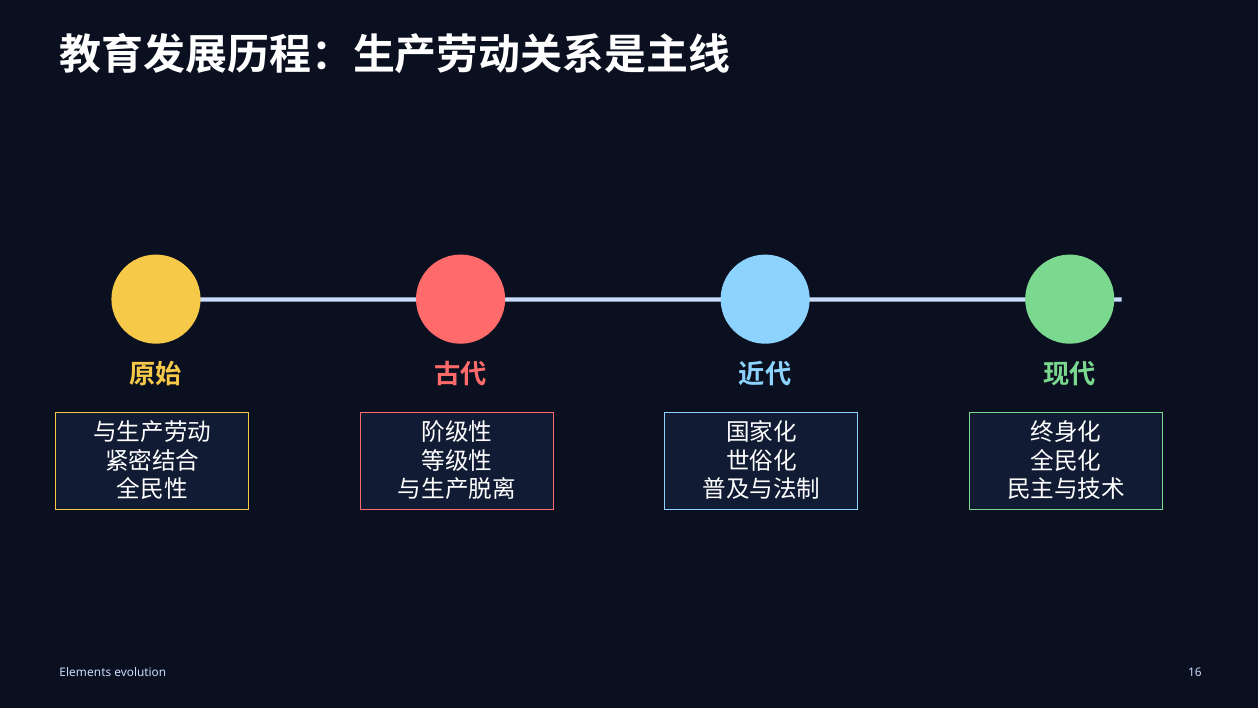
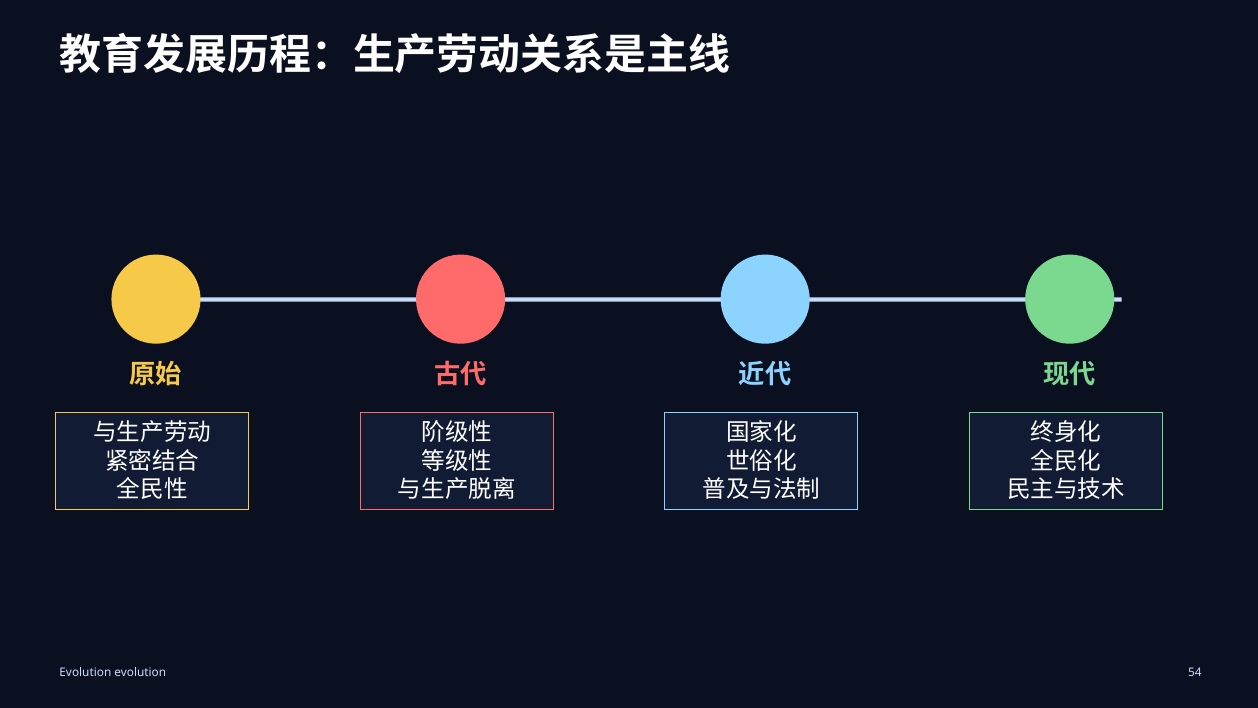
Elements at (85, 672): Elements -> Evolution
16: 16 -> 54
